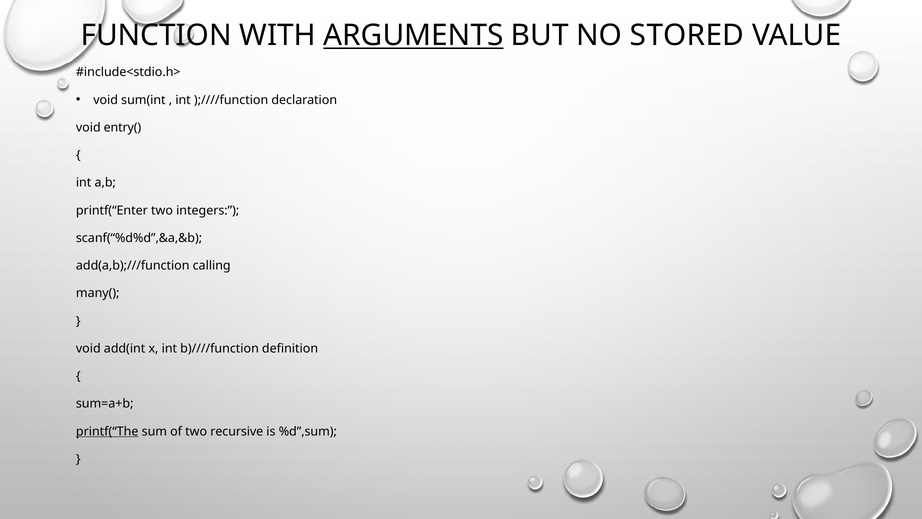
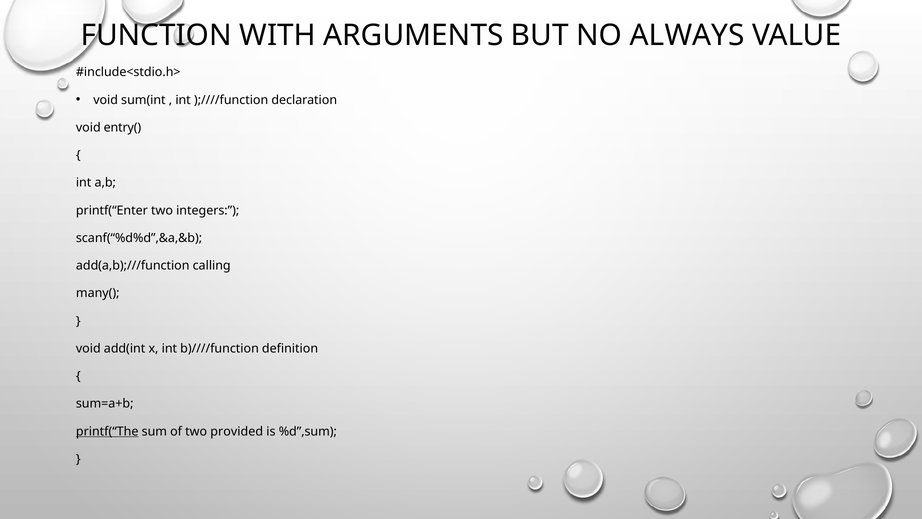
ARGUMENTS underline: present -> none
STORED: STORED -> ALWAYS
recursive: recursive -> provided
